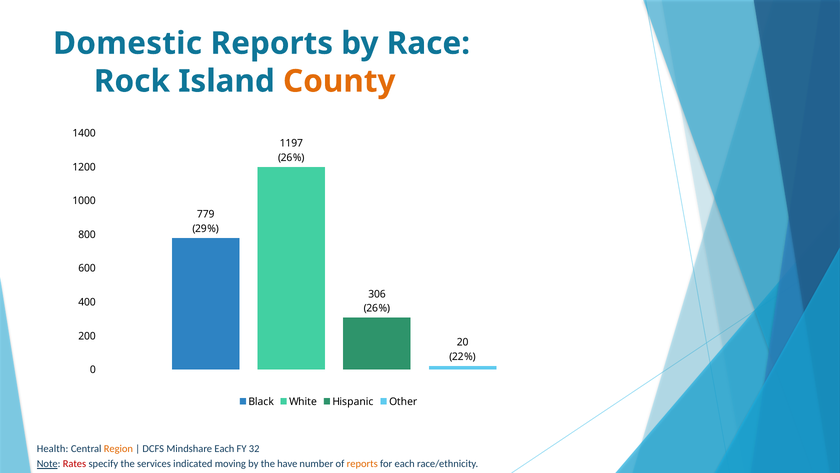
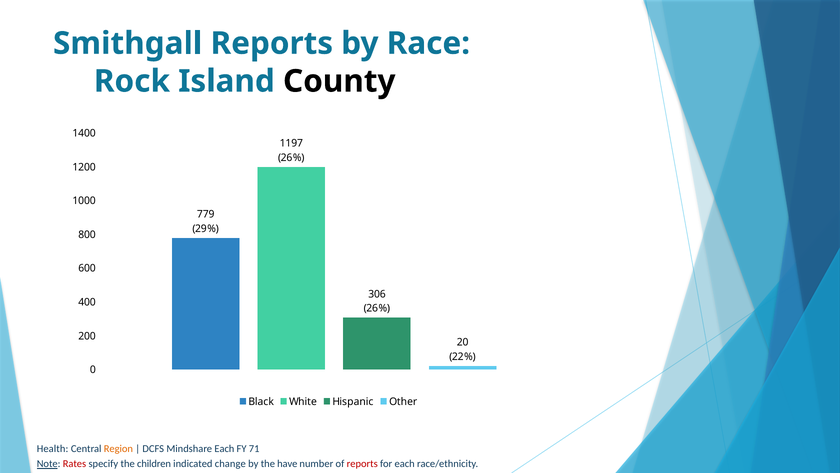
Domestic: Domestic -> Smithgall
County colour: orange -> black
32: 32 -> 71
services: services -> children
moving: moving -> change
reports at (362, 463) colour: orange -> red
